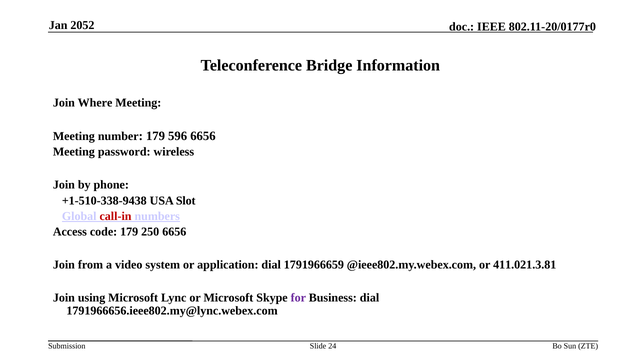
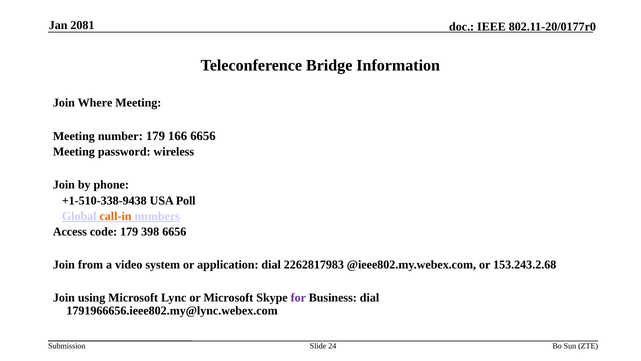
2052: 2052 -> 2081
596: 596 -> 166
Slot: Slot -> Poll
call-in colour: red -> orange
250: 250 -> 398
1791966659: 1791966659 -> 2262817983
411.021.3.81: 411.021.3.81 -> 153.243.2.68
